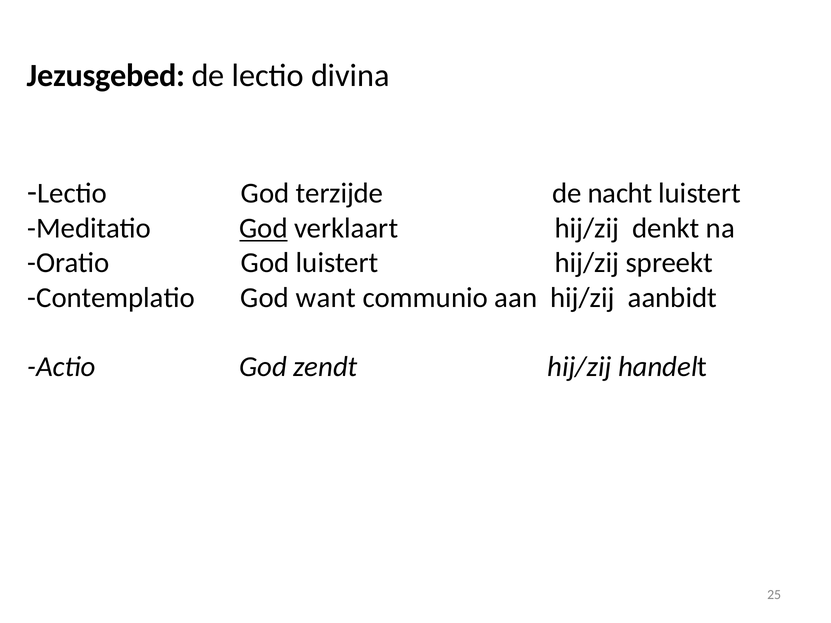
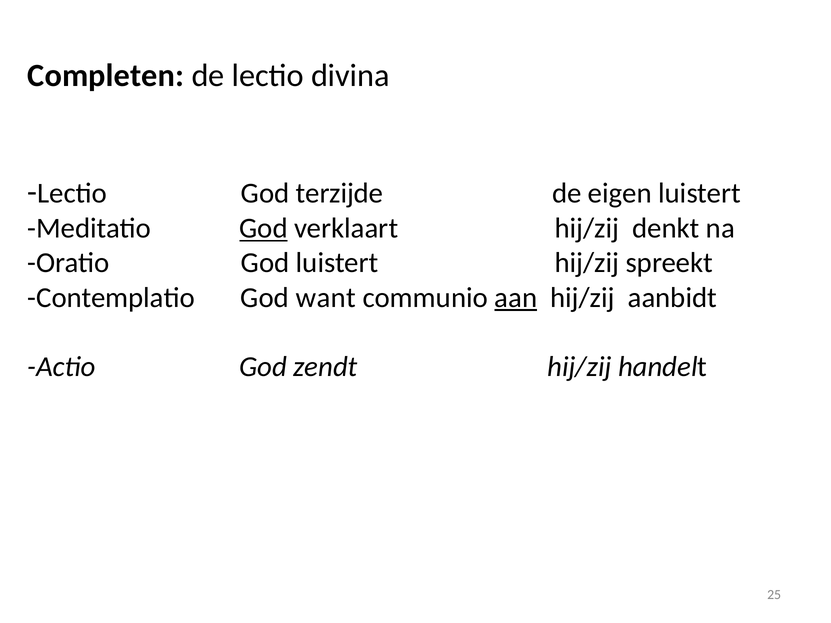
Jezusgebed: Jezusgebed -> Completen
nacht: nacht -> eigen
aan underline: none -> present
